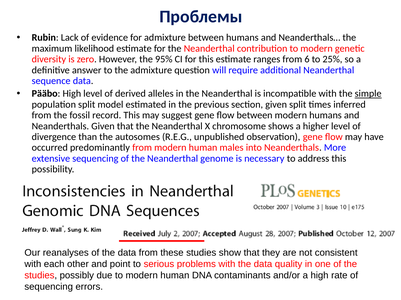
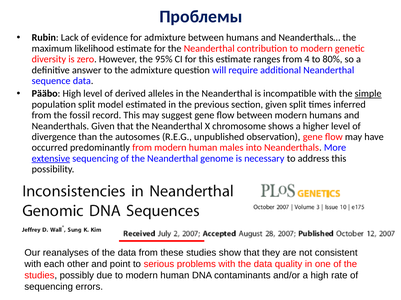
6: 6 -> 4
25%: 25% -> 80%
extensive underline: none -> present
